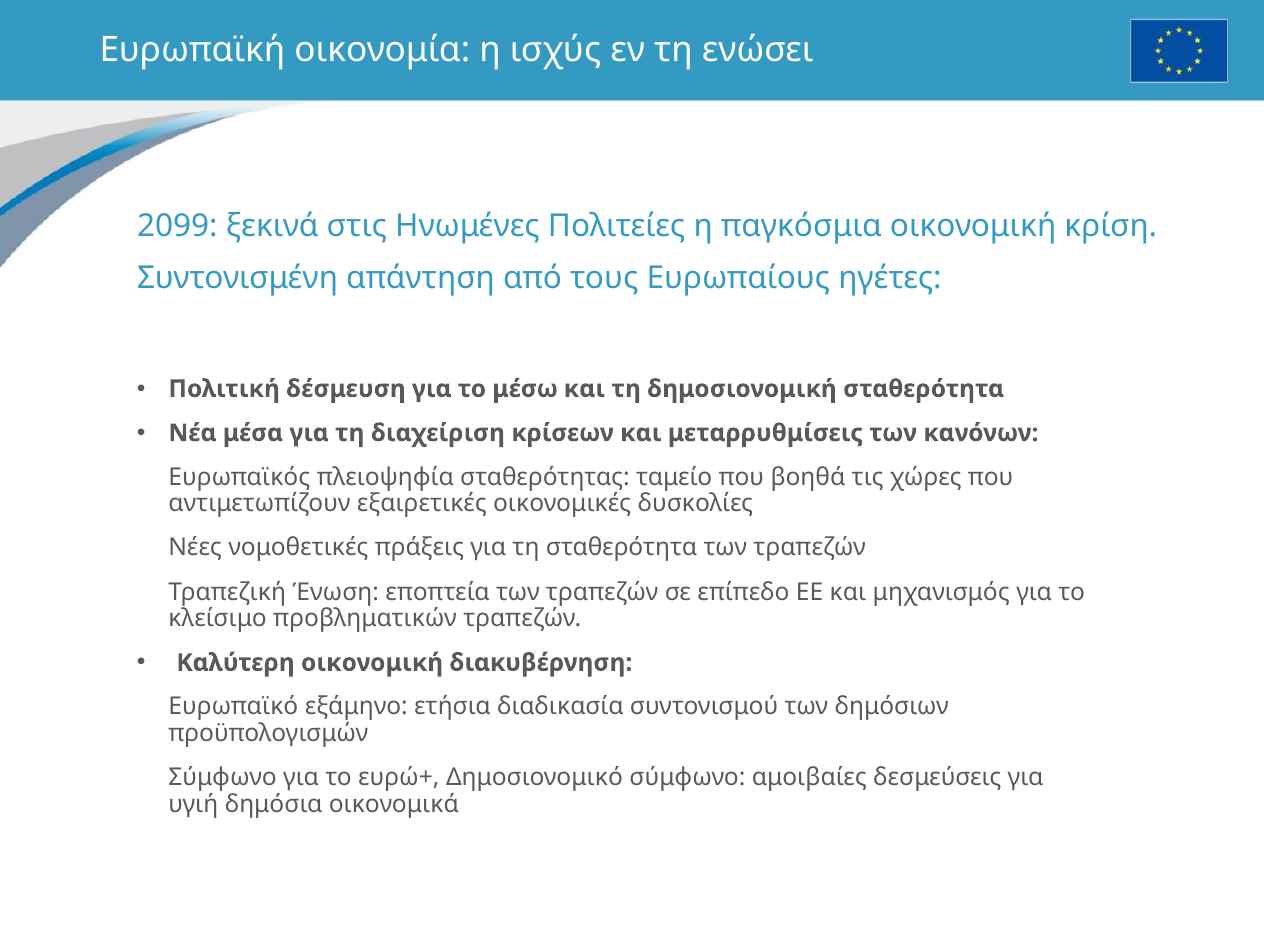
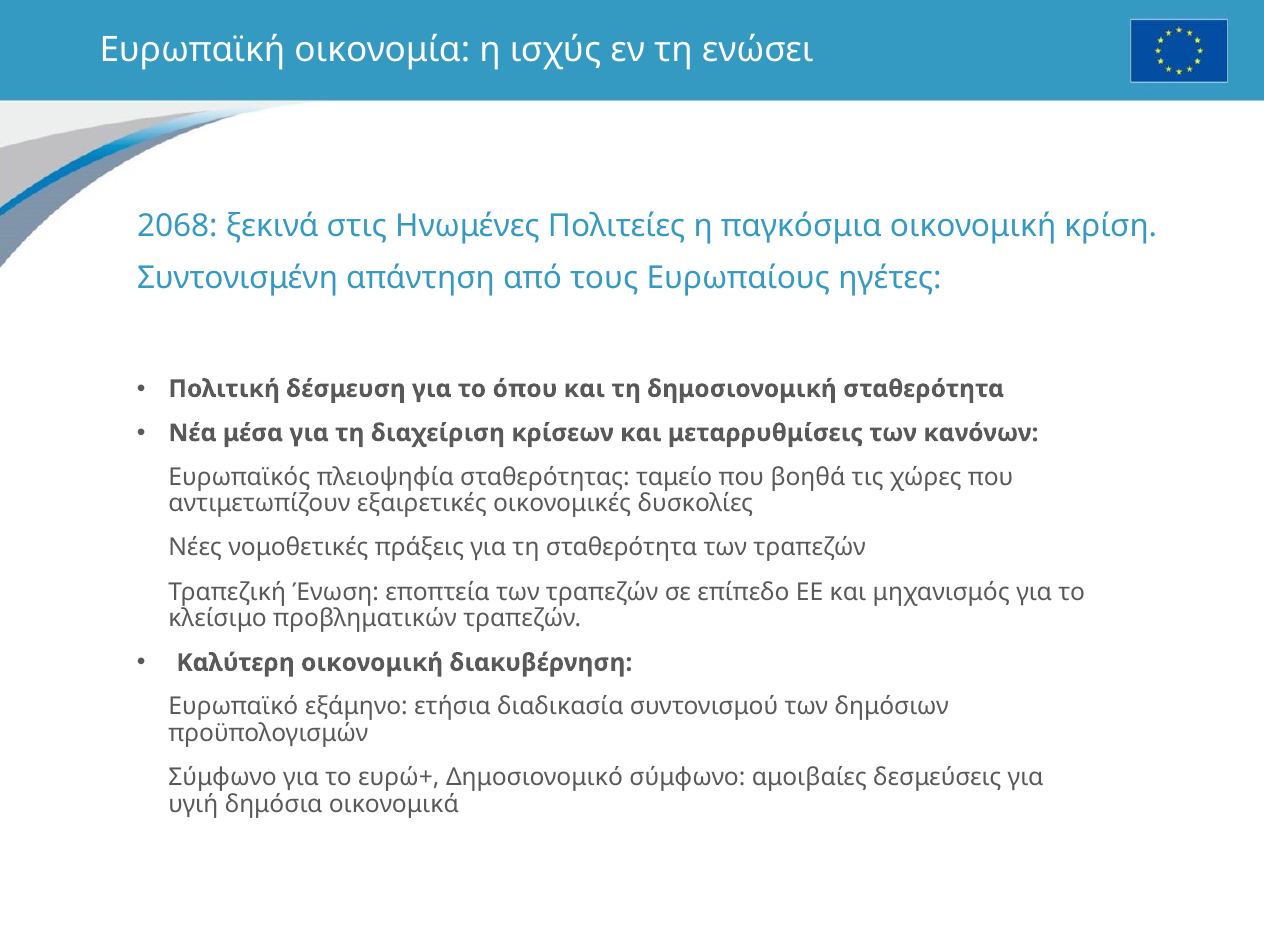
2099: 2099 -> 2068
μέσω: μέσω -> όπου
